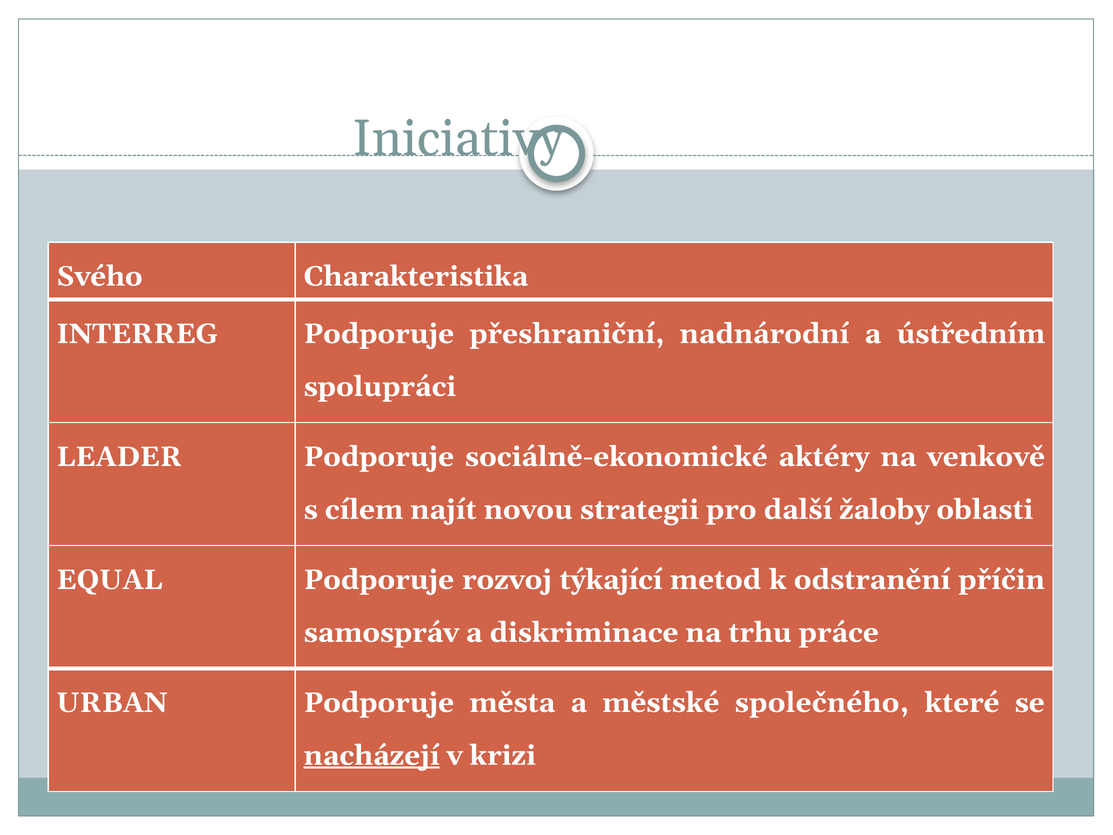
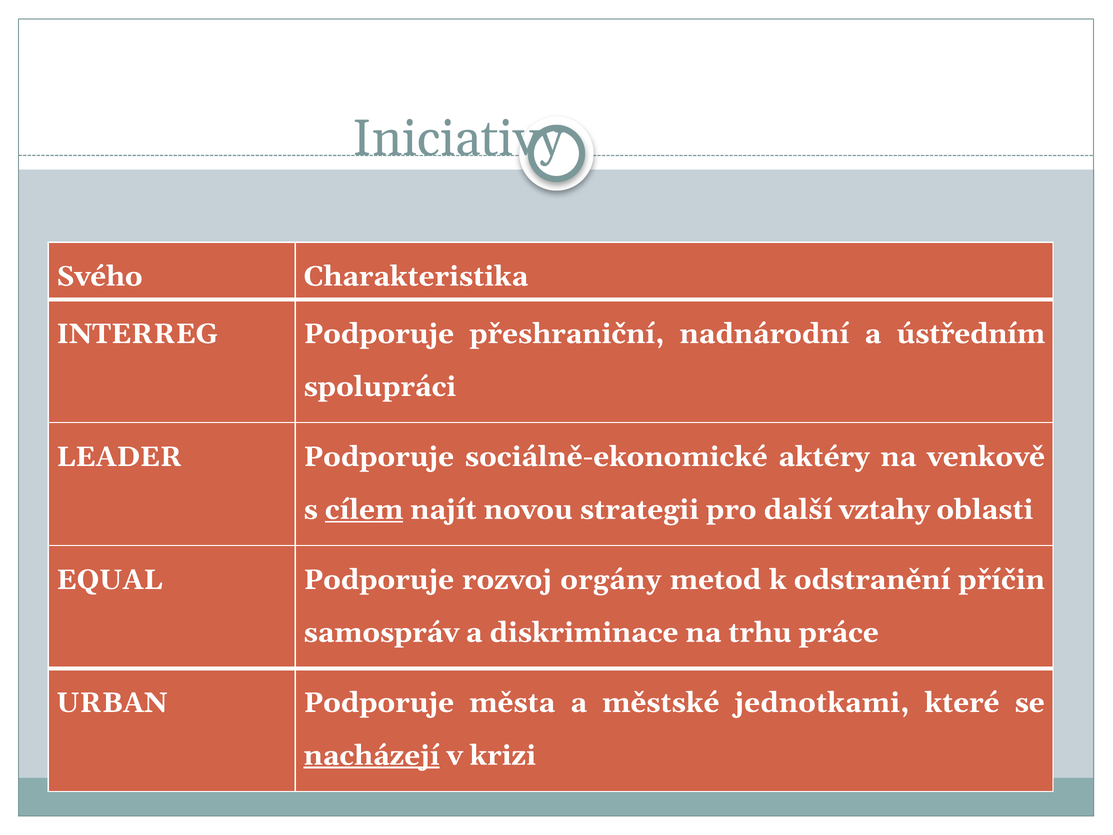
cílem underline: none -> present
žaloby: žaloby -> vztahy
týkající: týkající -> orgány
společného: společného -> jednotkami
